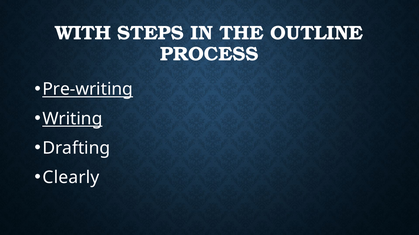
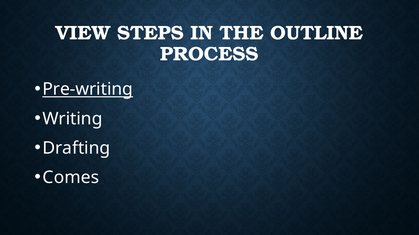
WITH: WITH -> VIEW
Writing underline: present -> none
Clearly: Clearly -> Comes
